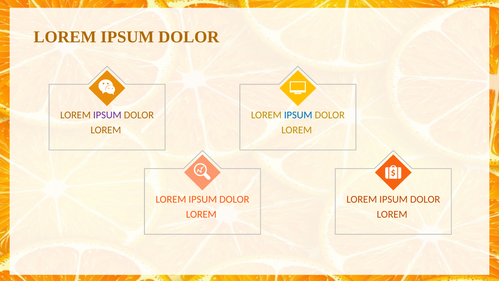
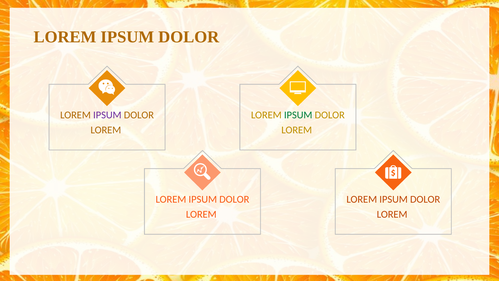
IPSUM at (298, 115) colour: blue -> green
